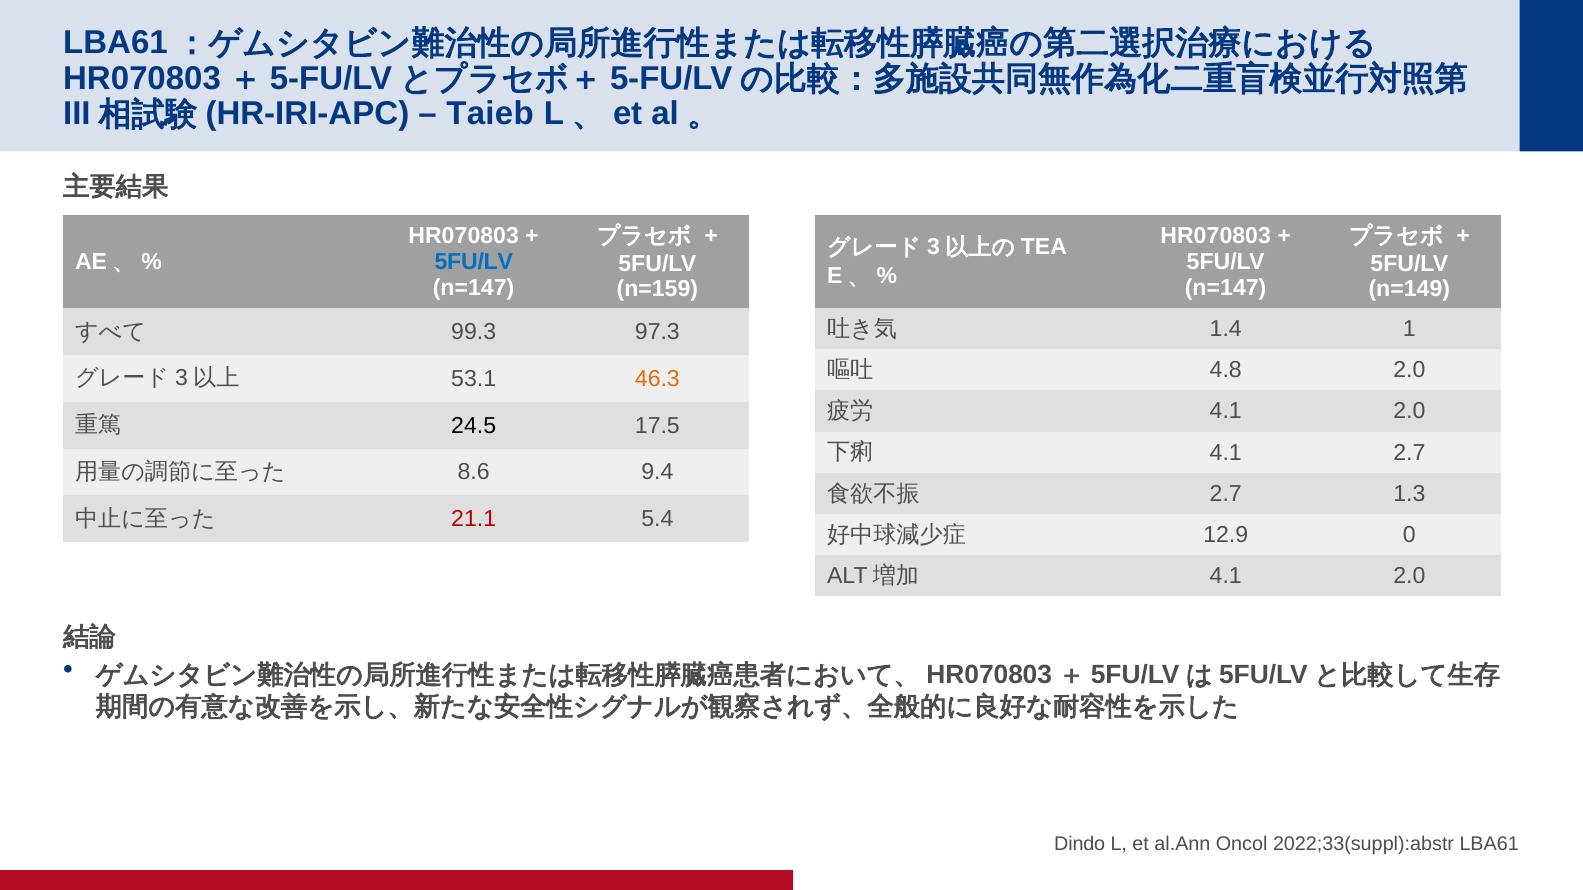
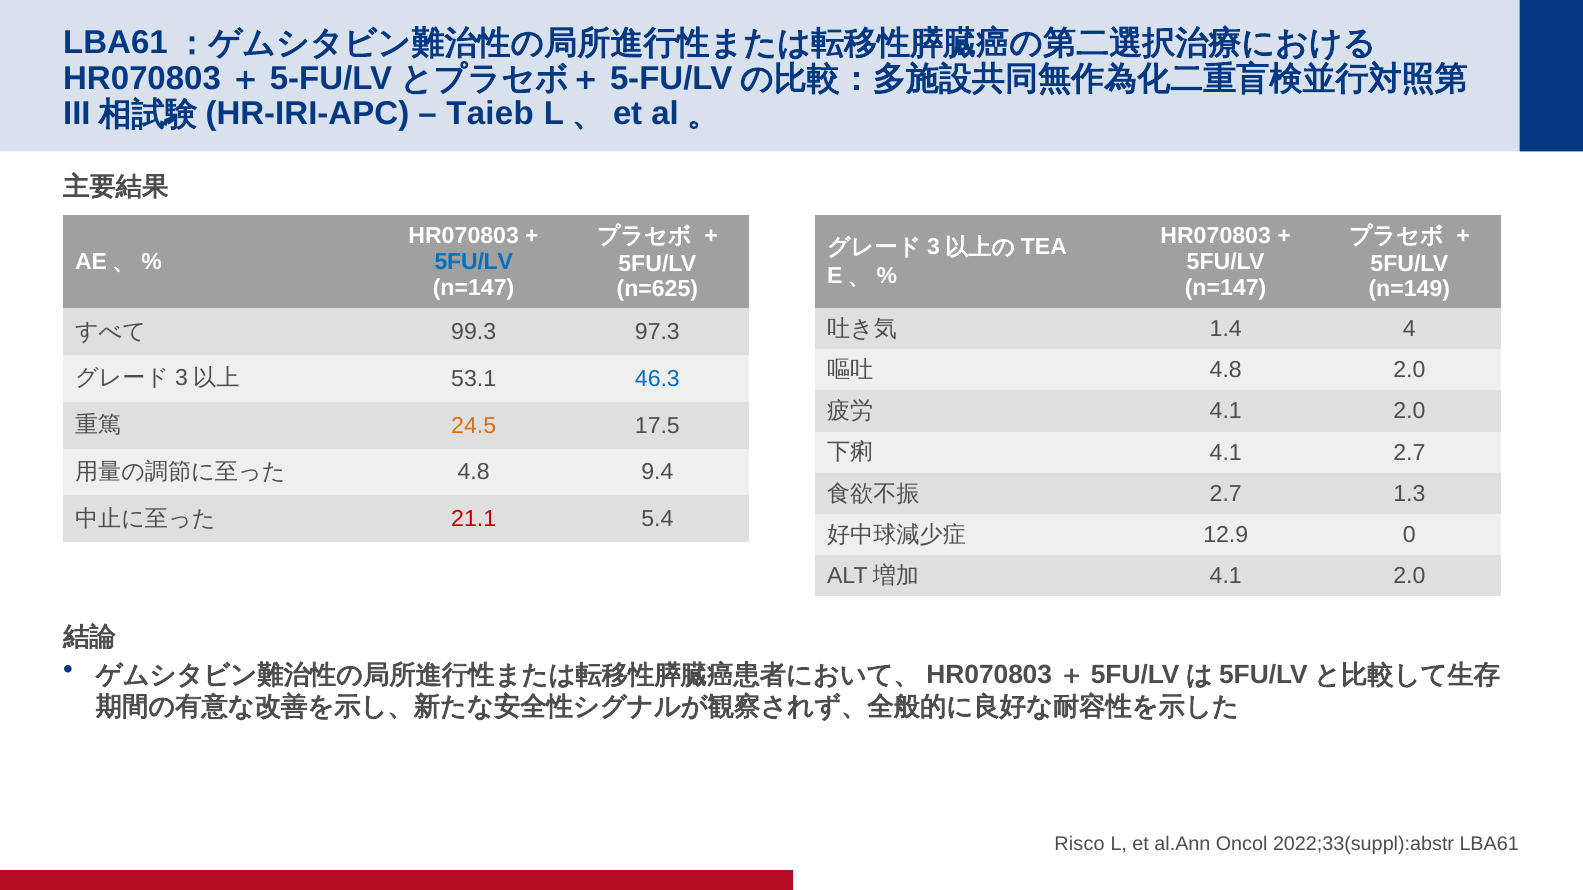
n=159: n=159 -> n=625
1: 1 -> 4
46.3 colour: orange -> blue
24.5 colour: black -> orange
8.6 at (474, 473): 8.6 -> 4.8
Dindo: Dindo -> Risco
